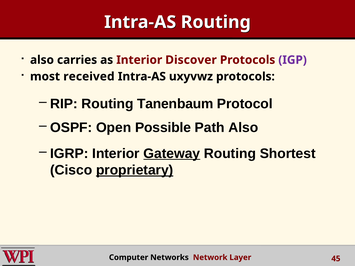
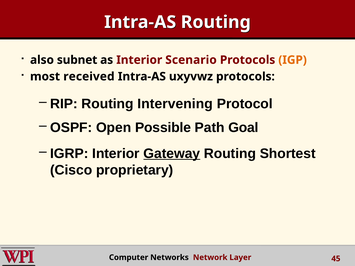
carries: carries -> subnet
Discover: Discover -> Scenario
IGP colour: purple -> orange
Tanenbaum: Tanenbaum -> Intervening
Path Also: Also -> Goal
proprietary underline: present -> none
